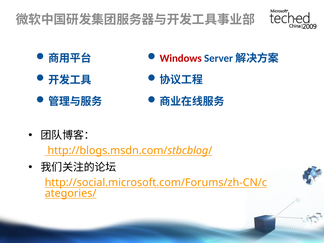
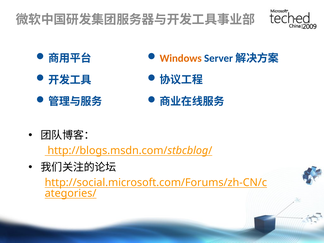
Windows colour: red -> orange
